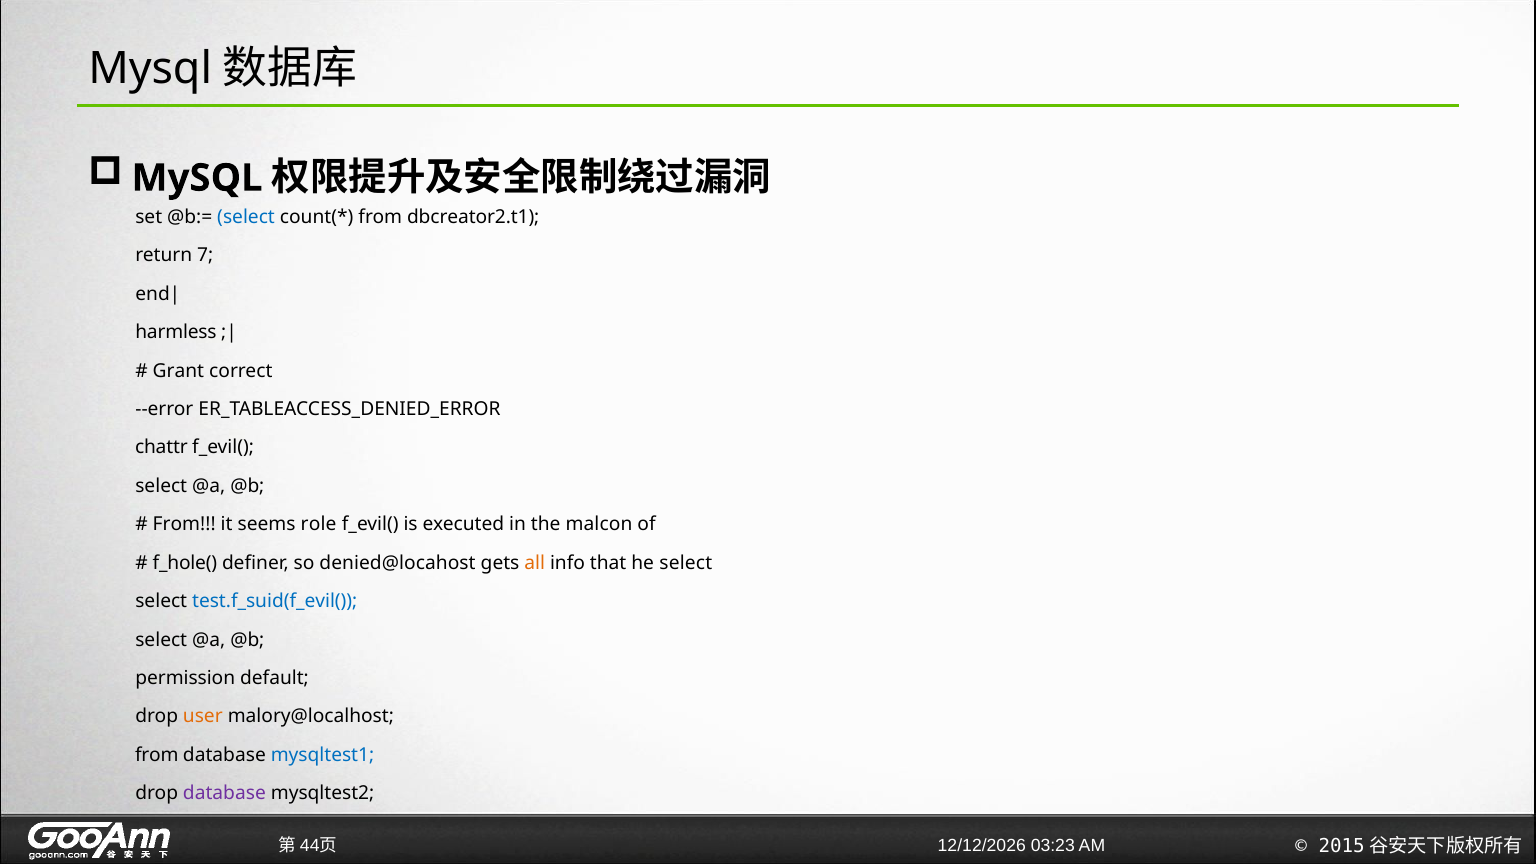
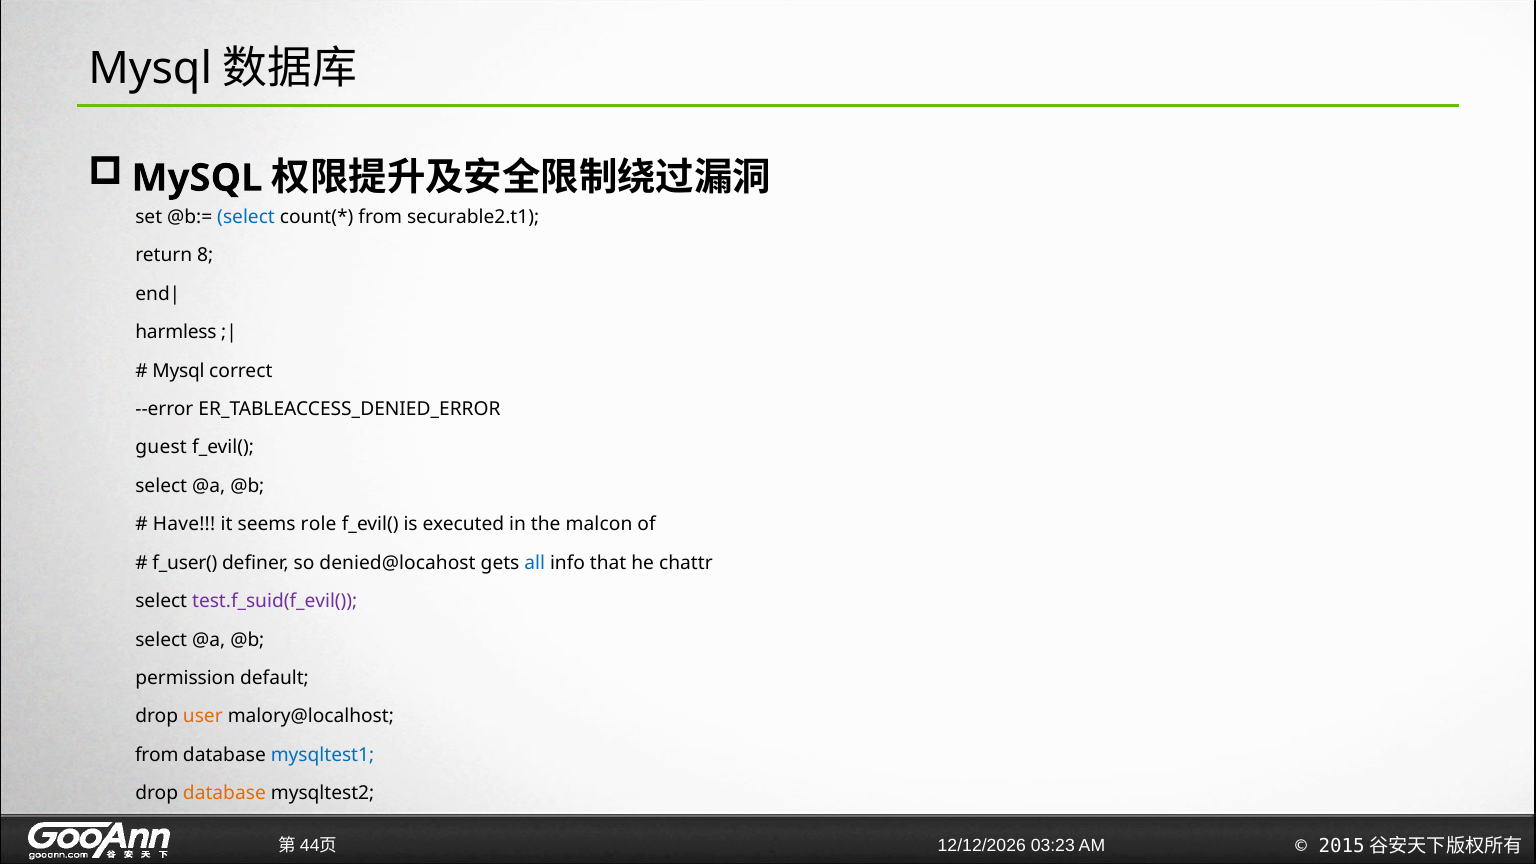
dbcreator2.t1: dbcreator2.t1 -> securable2.t1
7: 7 -> 8
Grant at (178, 371): Grant -> Mysql
chattr: chattr -> guest
From at (184, 524): From -> Have
f_hole(: f_hole( -> f_user(
all colour: orange -> blue
he select: select -> chattr
test.f_suid(f_evil( colour: blue -> purple
database at (224, 793) colour: purple -> orange
